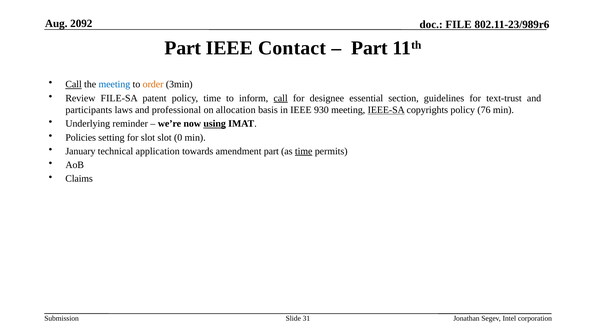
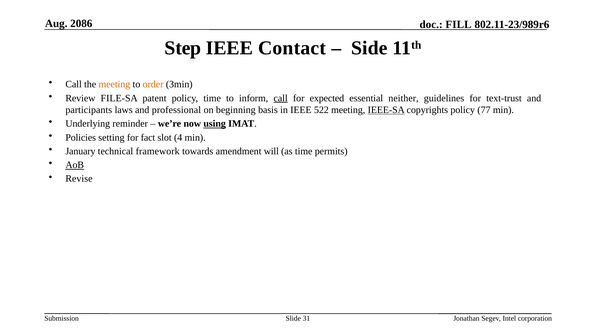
2092: 2092 -> 2086
FILE: FILE -> FILL
Part at (183, 48): Part -> Step
Part at (369, 48): Part -> Side
Call at (74, 84) underline: present -> none
meeting at (114, 84) colour: blue -> orange
designee: designee -> expected
section: section -> neither
allocation: allocation -> beginning
930: 930 -> 522
76: 76 -> 77
for slot: slot -> fact
0: 0 -> 4
application: application -> framework
amendment part: part -> will
time at (304, 151) underline: present -> none
AoB underline: none -> present
Claims: Claims -> Revise
